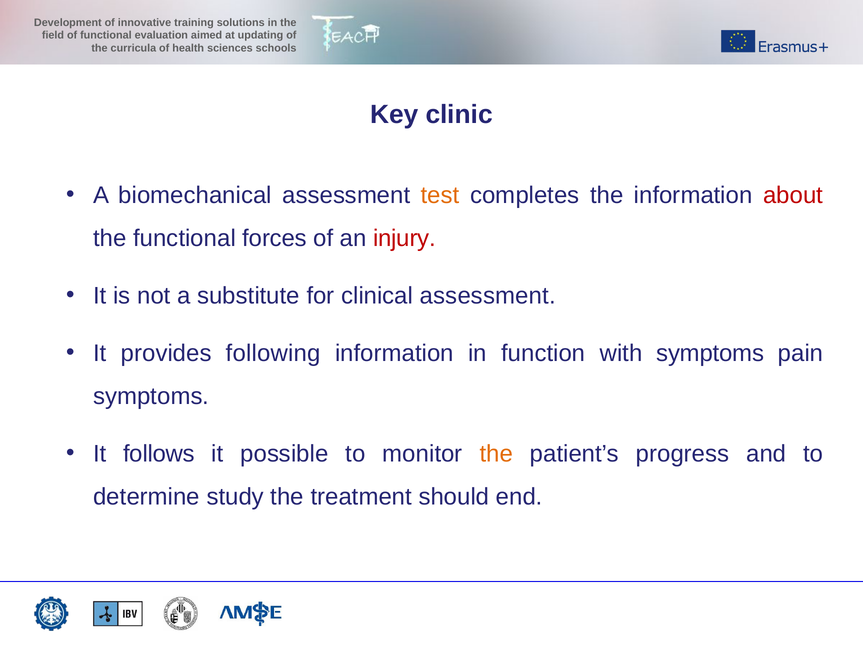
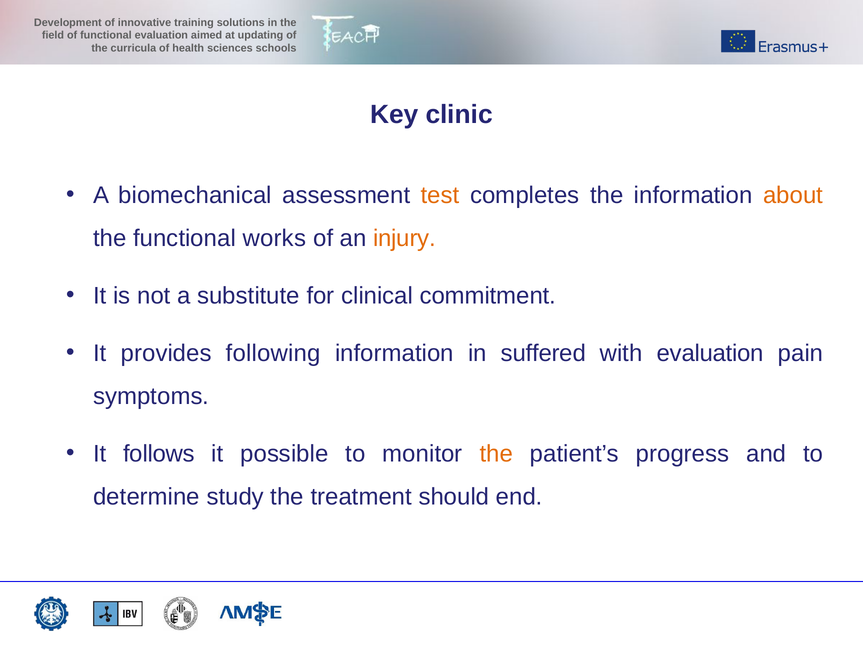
about colour: red -> orange
forces: forces -> works
injury colour: red -> orange
clinical assessment: assessment -> commitment
function: function -> suffered
with symptoms: symptoms -> evaluation
